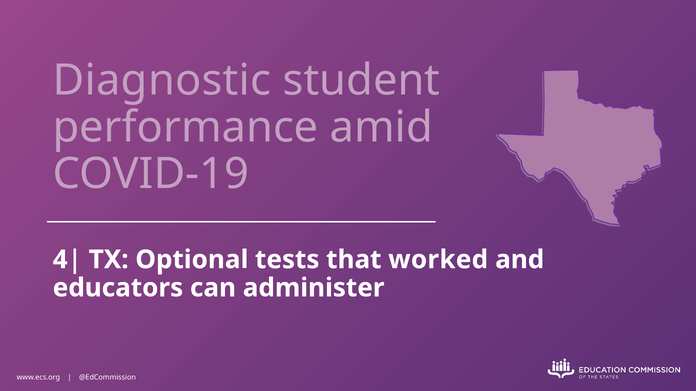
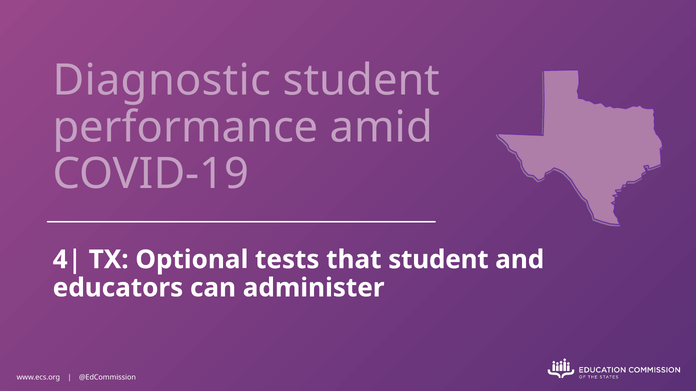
that worked: worked -> student
